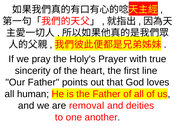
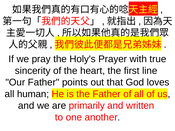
removal: removal -> primarily
deities: deities -> written
